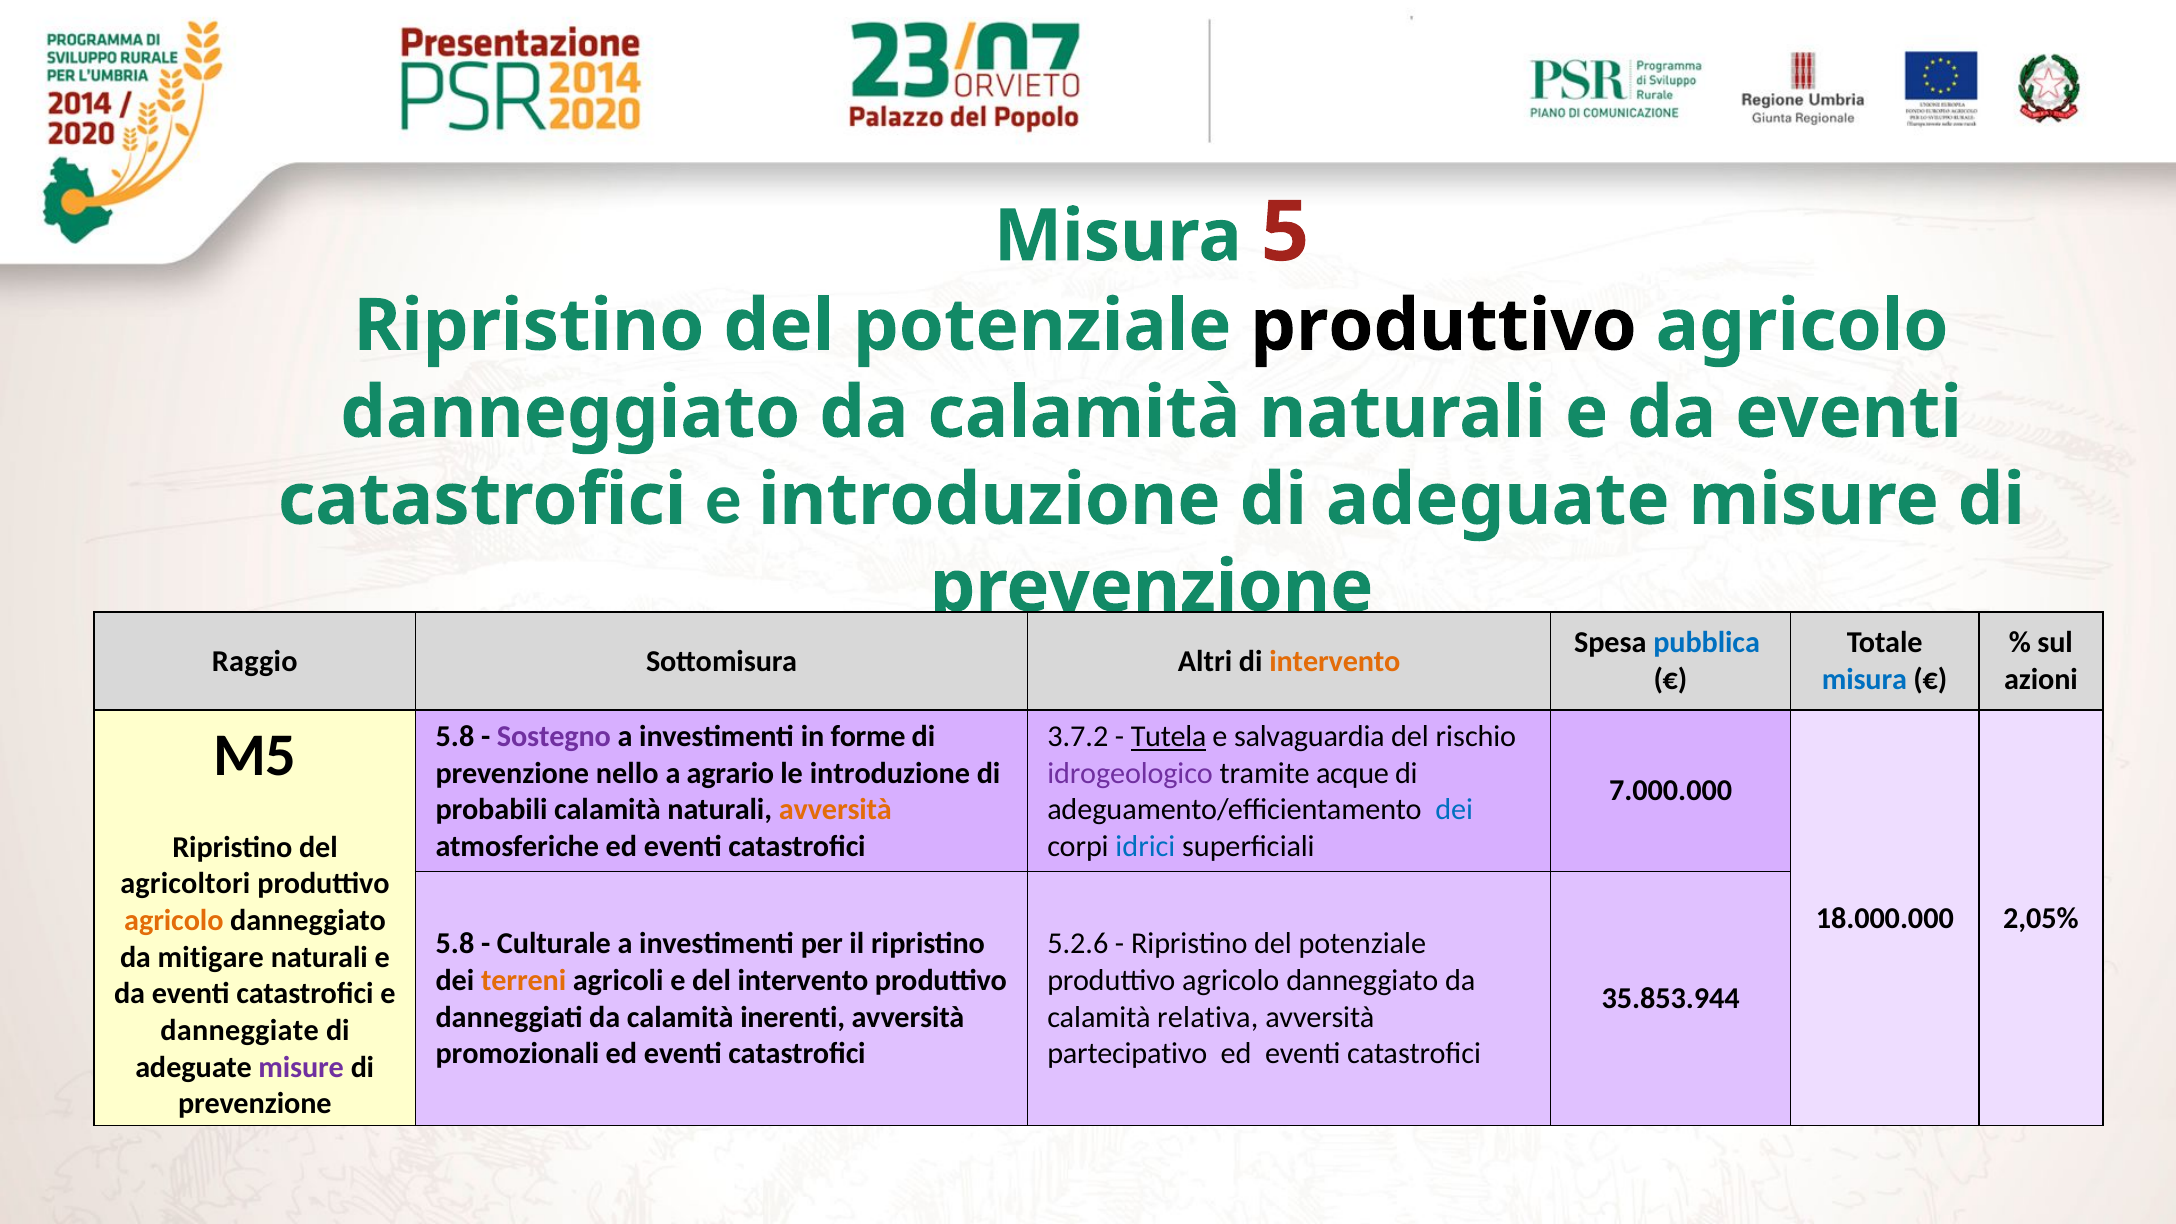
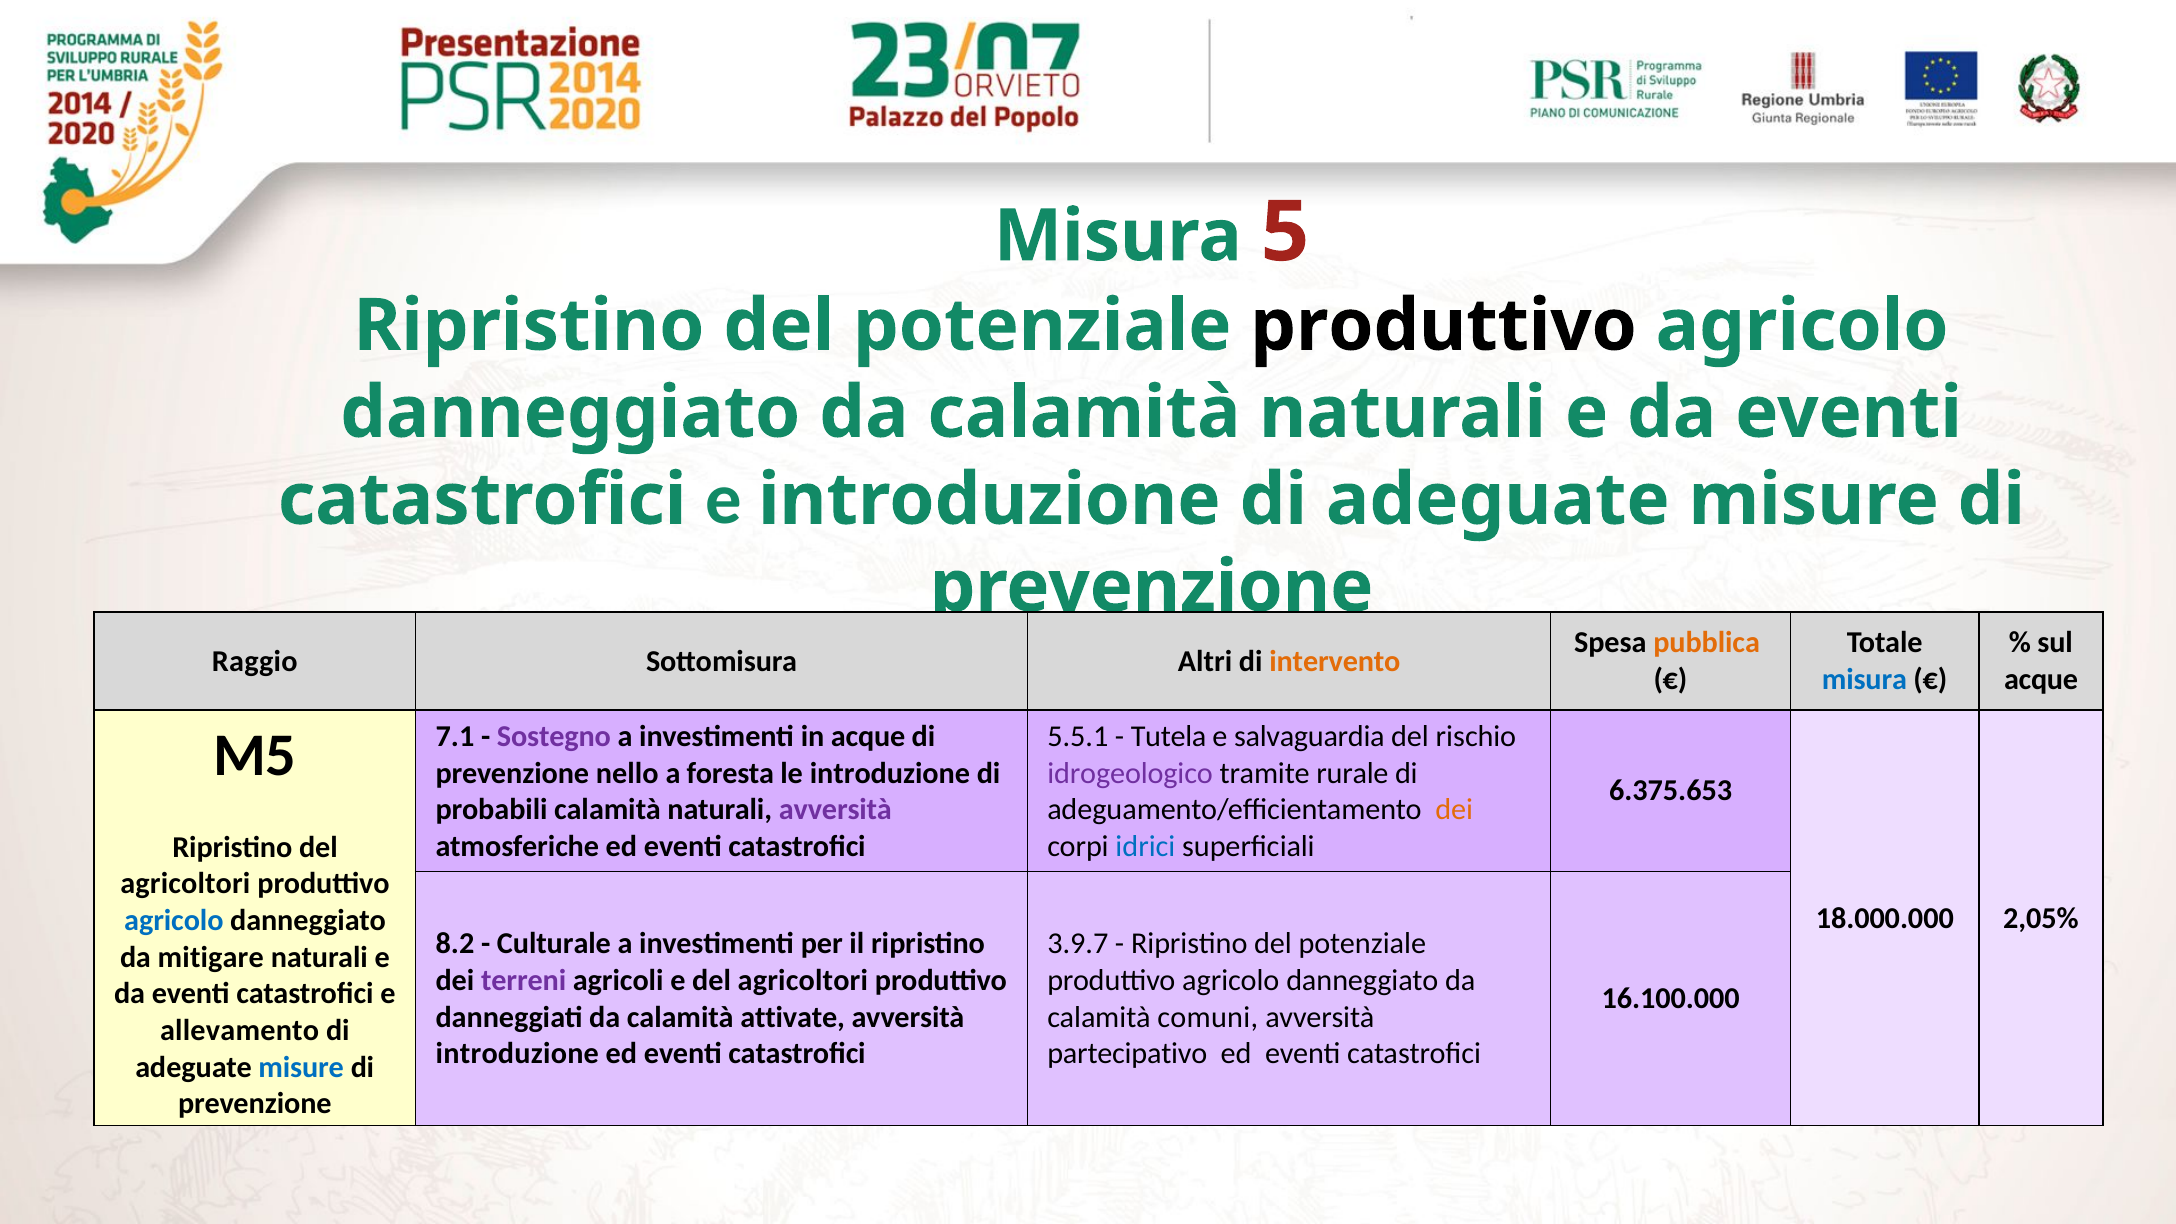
pubblica colour: blue -> orange
azioni at (2041, 680): azioni -> acque
5.8 at (455, 737): 5.8 -> 7.1
in forme: forme -> acque
3.7.2: 3.7.2 -> 5.5.1
Tutela underline: present -> none
agrario: agrario -> foresta
acque: acque -> rurale
7.000.000: 7.000.000 -> 6.375.653
avversità at (835, 810) colour: orange -> purple
dei at (1454, 810) colour: blue -> orange
agricolo at (174, 921) colour: orange -> blue
5.8 at (455, 944): 5.8 -> 8.2
5.2.6: 5.2.6 -> 3.9.7
terreni colour: orange -> purple
e del intervento: intervento -> agricoltori
35.853.944: 35.853.944 -> 16.100.000
inerenti: inerenti -> attivate
relativa: relativa -> comuni
danneggiate: danneggiate -> allevamento
promozionali at (518, 1054): promozionali -> introduzione
misure at (301, 1067) colour: purple -> blue
